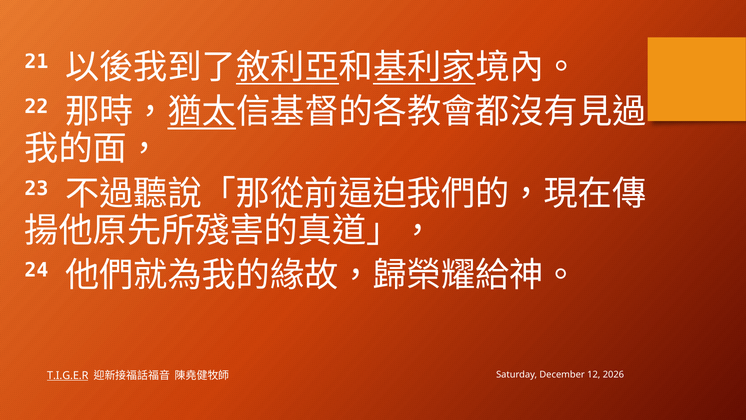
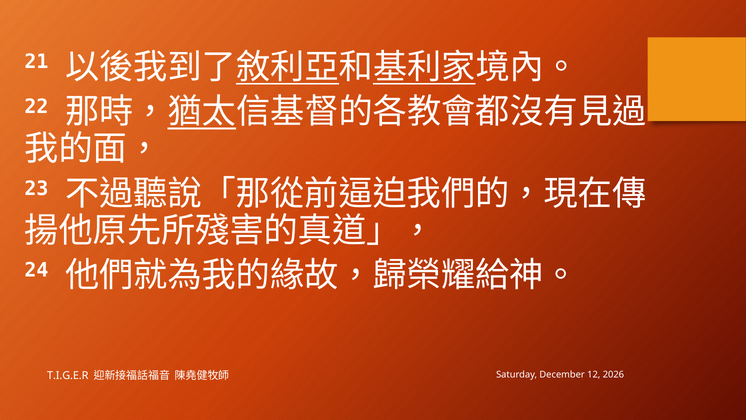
T.I.G.E.R underline: present -> none
